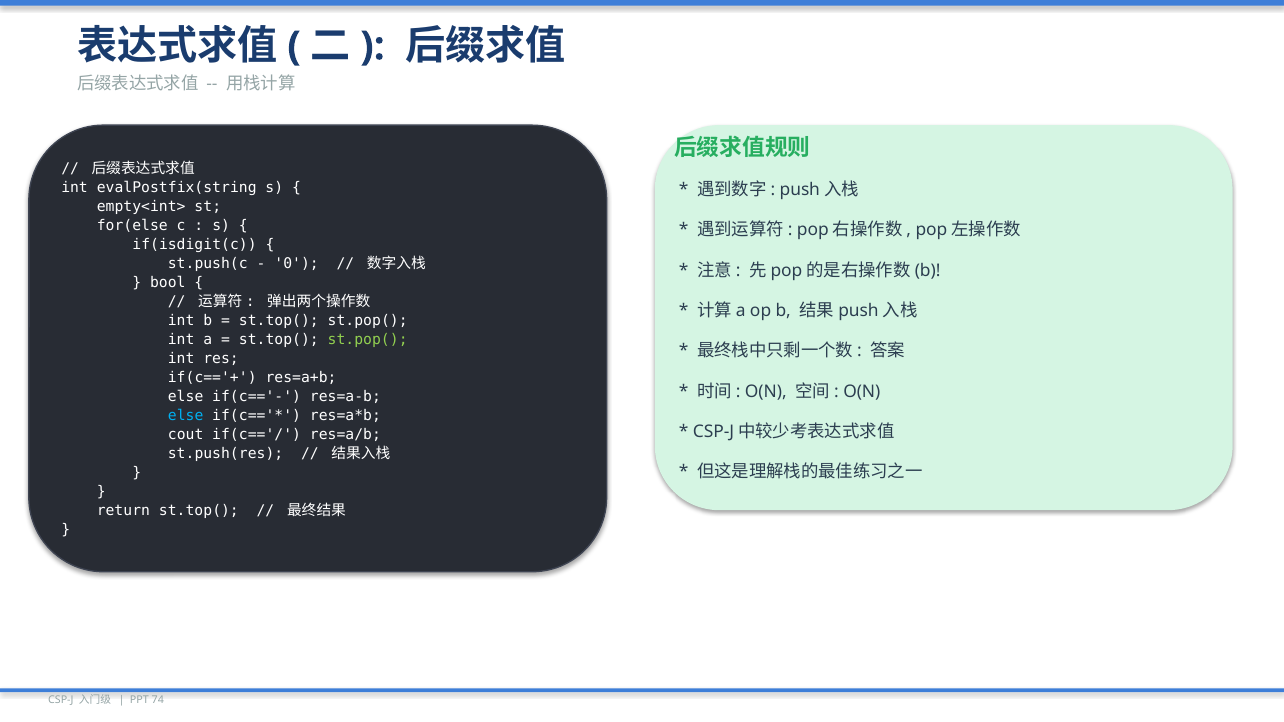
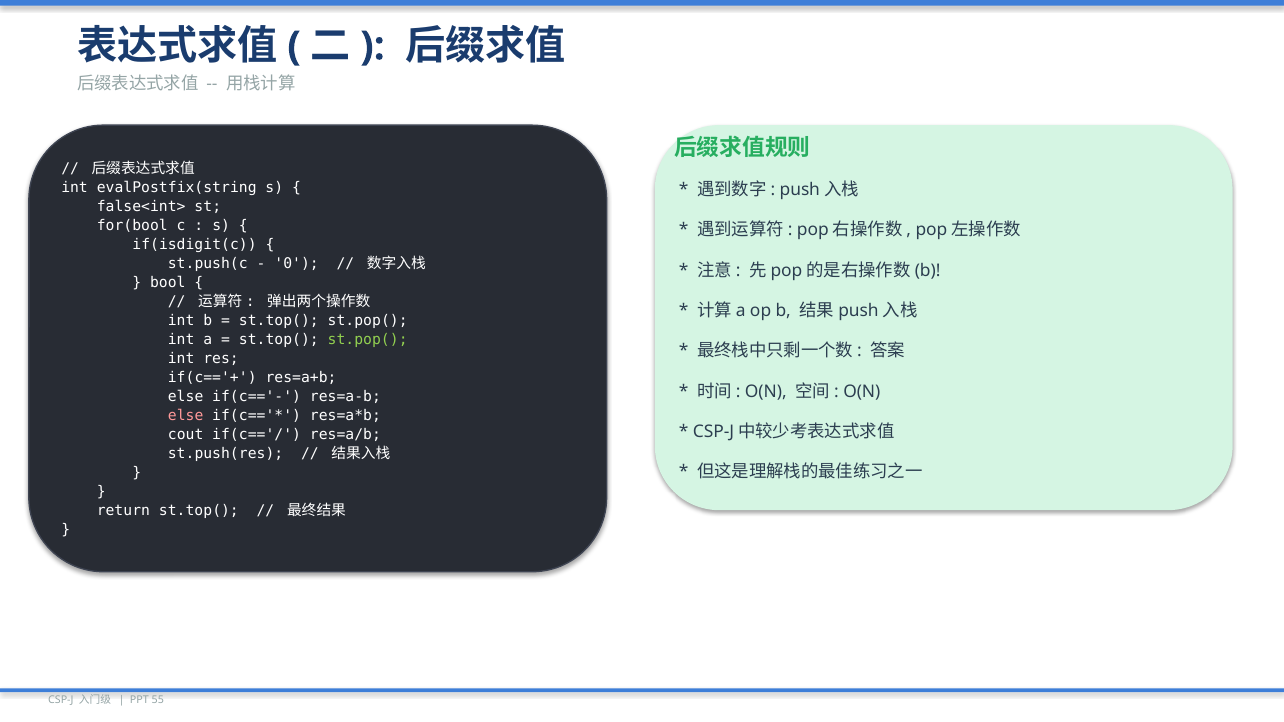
empty<int>: empty<int> -> false<int>
for(else: for(else -> for(bool
else at (186, 416) colour: light blue -> pink
74: 74 -> 55
